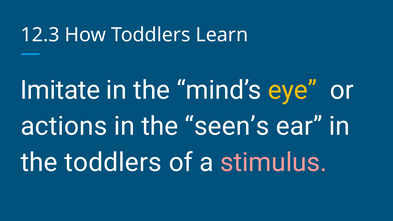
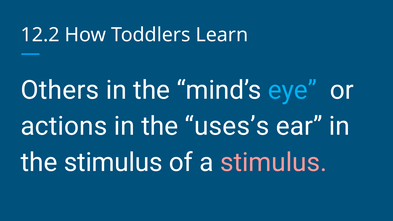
12.3: 12.3 -> 12.2
Imitate: Imitate -> Others
eye colour: yellow -> light blue
seen’s: seen’s -> uses’s
the toddlers: toddlers -> stimulus
